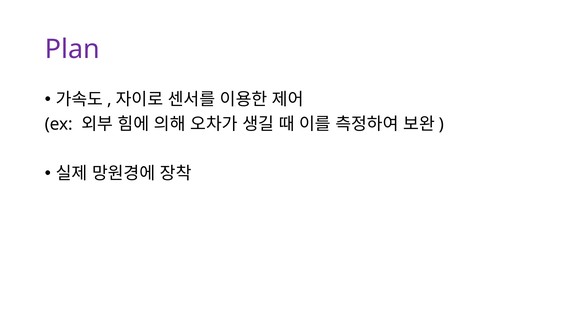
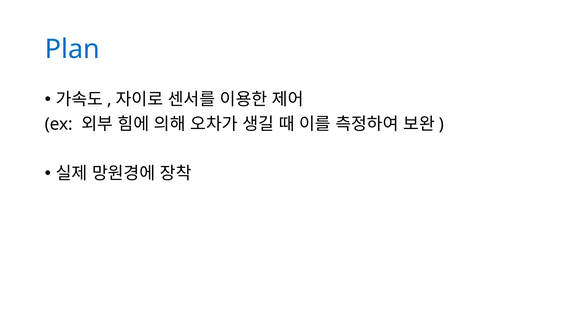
Plan colour: purple -> blue
